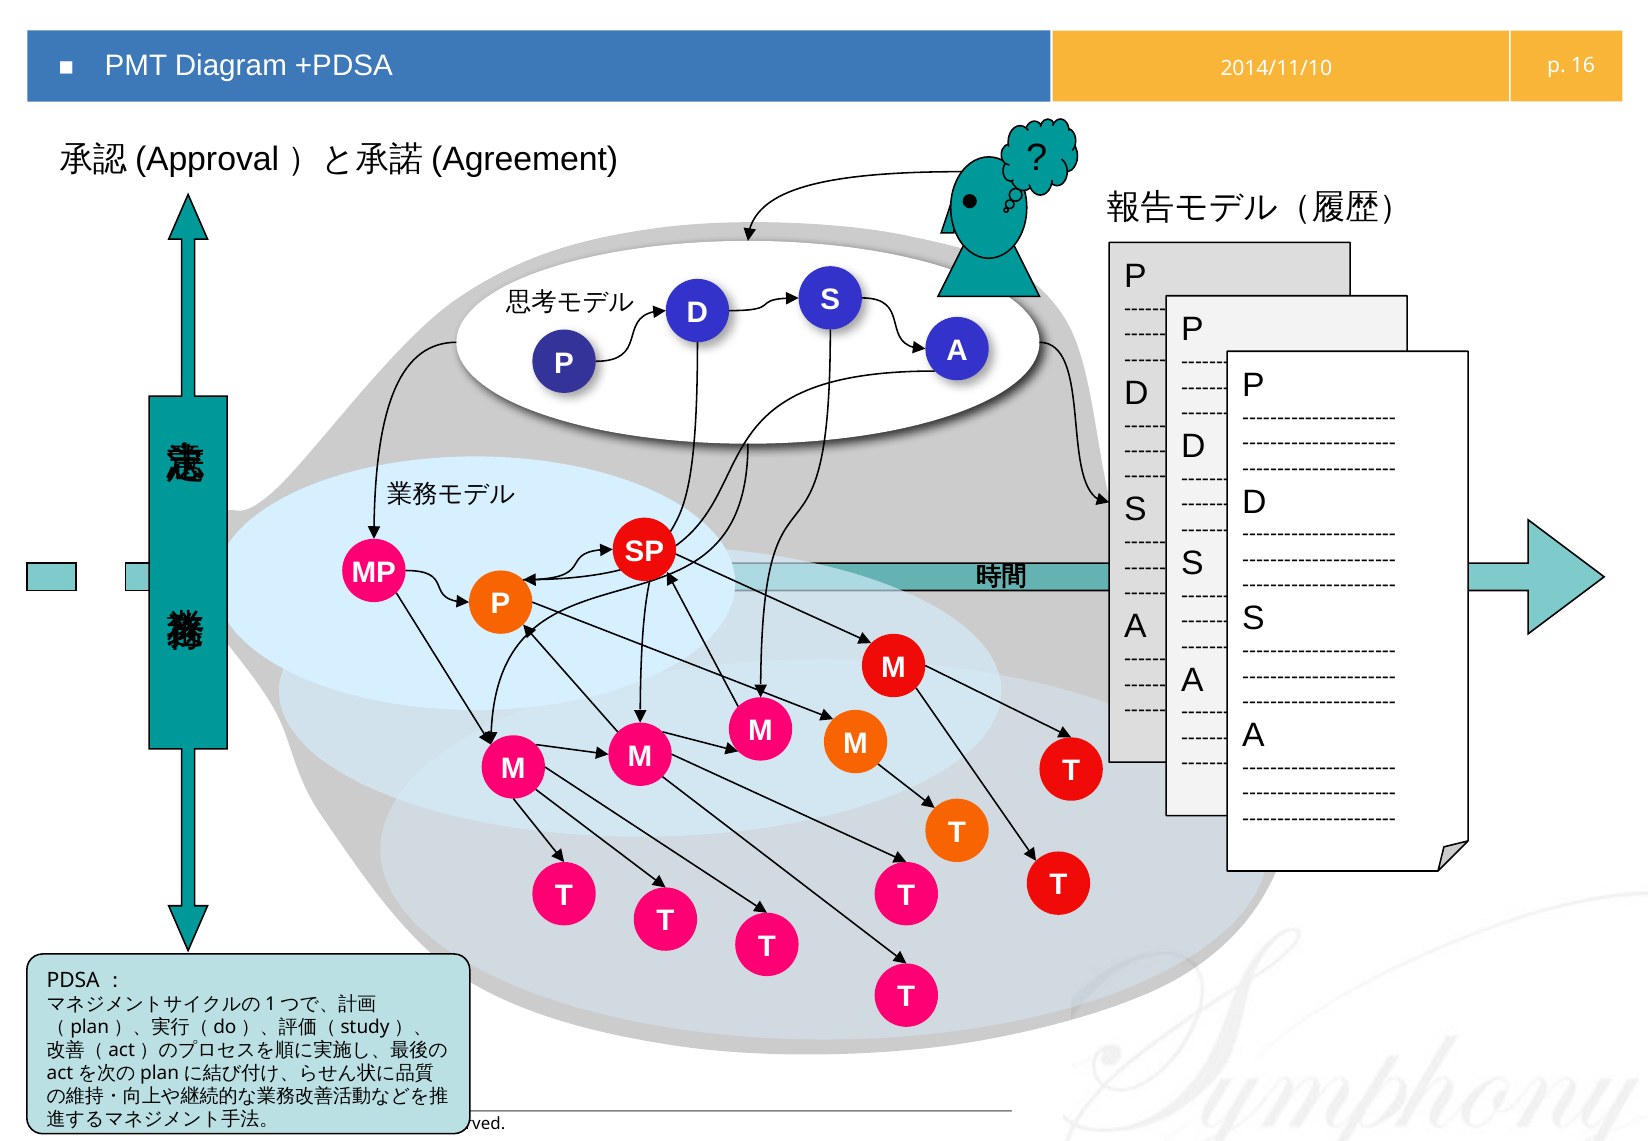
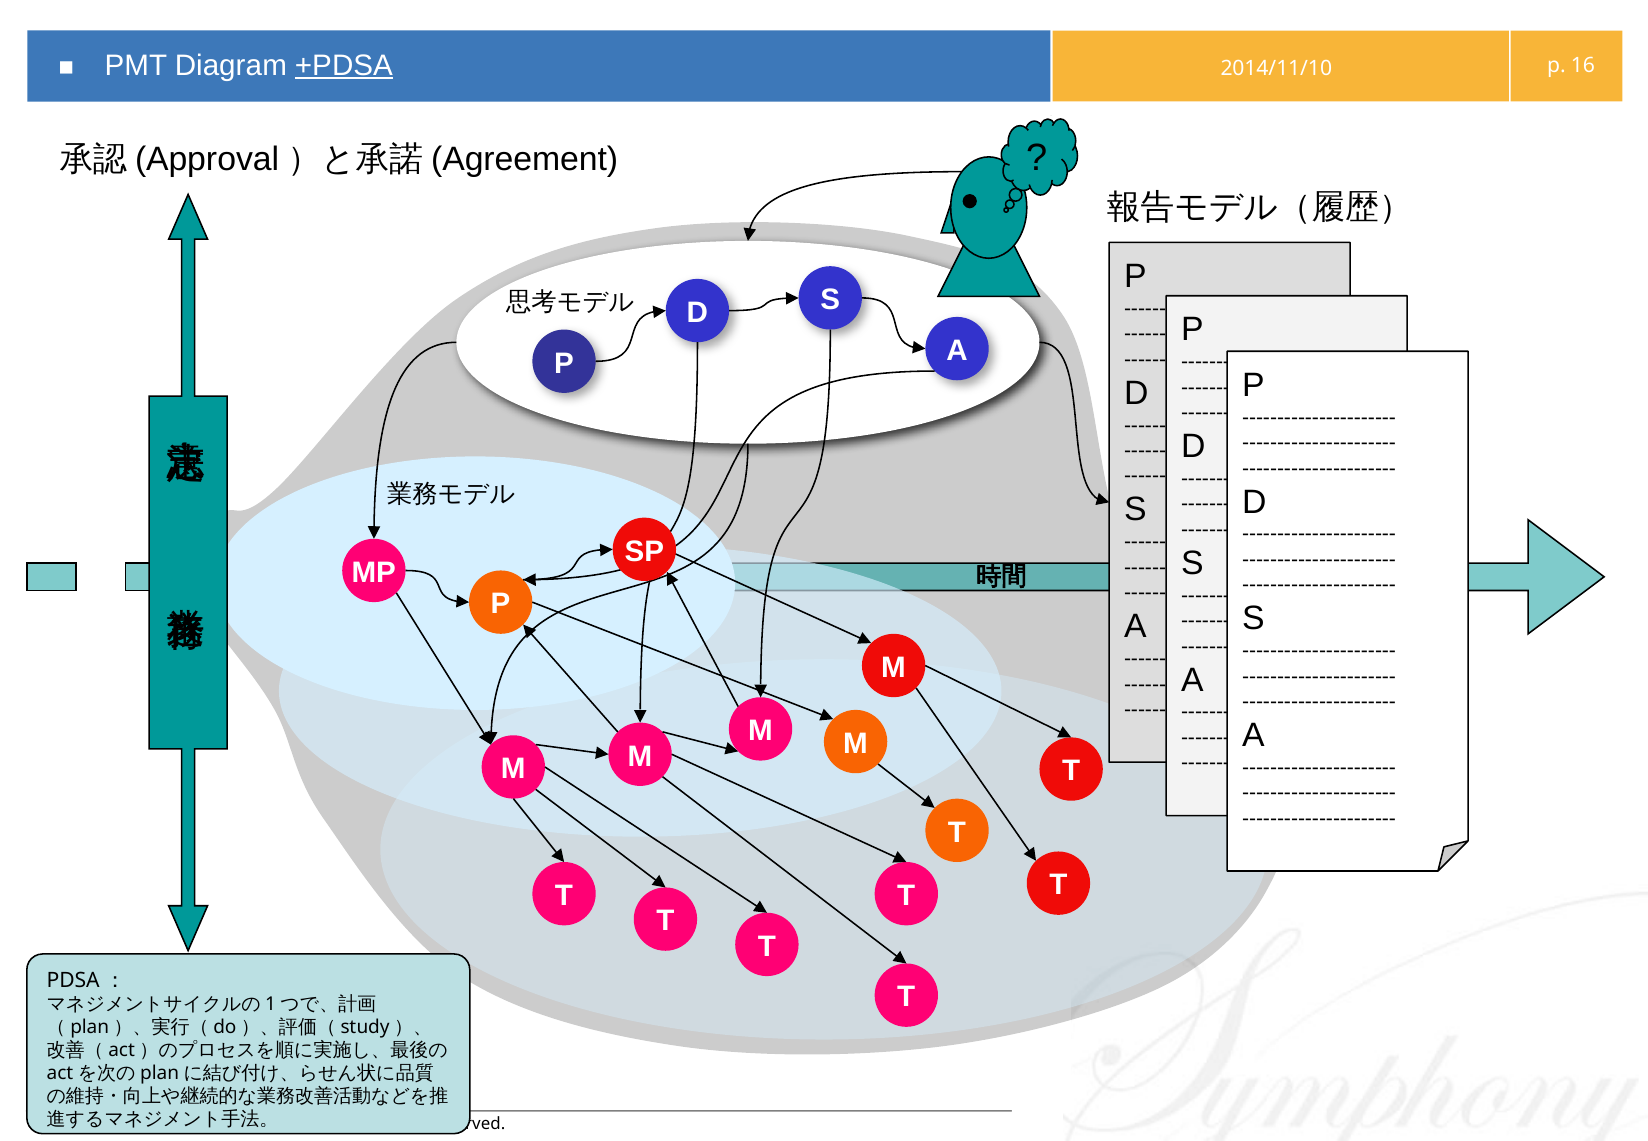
+PDSA underline: none -> present
